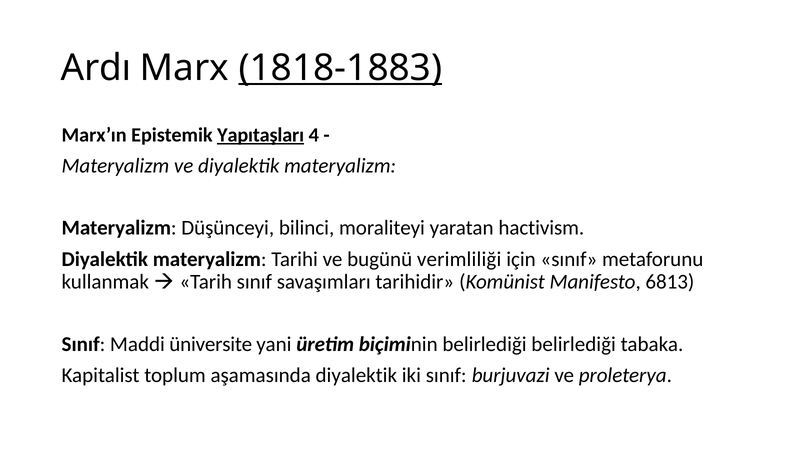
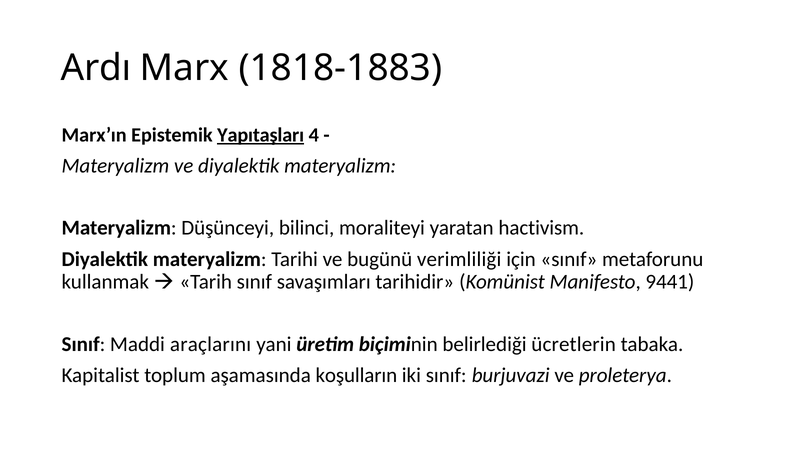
1818-1883 underline: present -> none
6813: 6813 -> 9441
üniversite: üniversite -> araçlarını
belirlediği belirlediği: belirlediği -> ücretlerin
aşamasında diyalektik: diyalektik -> koşulların
